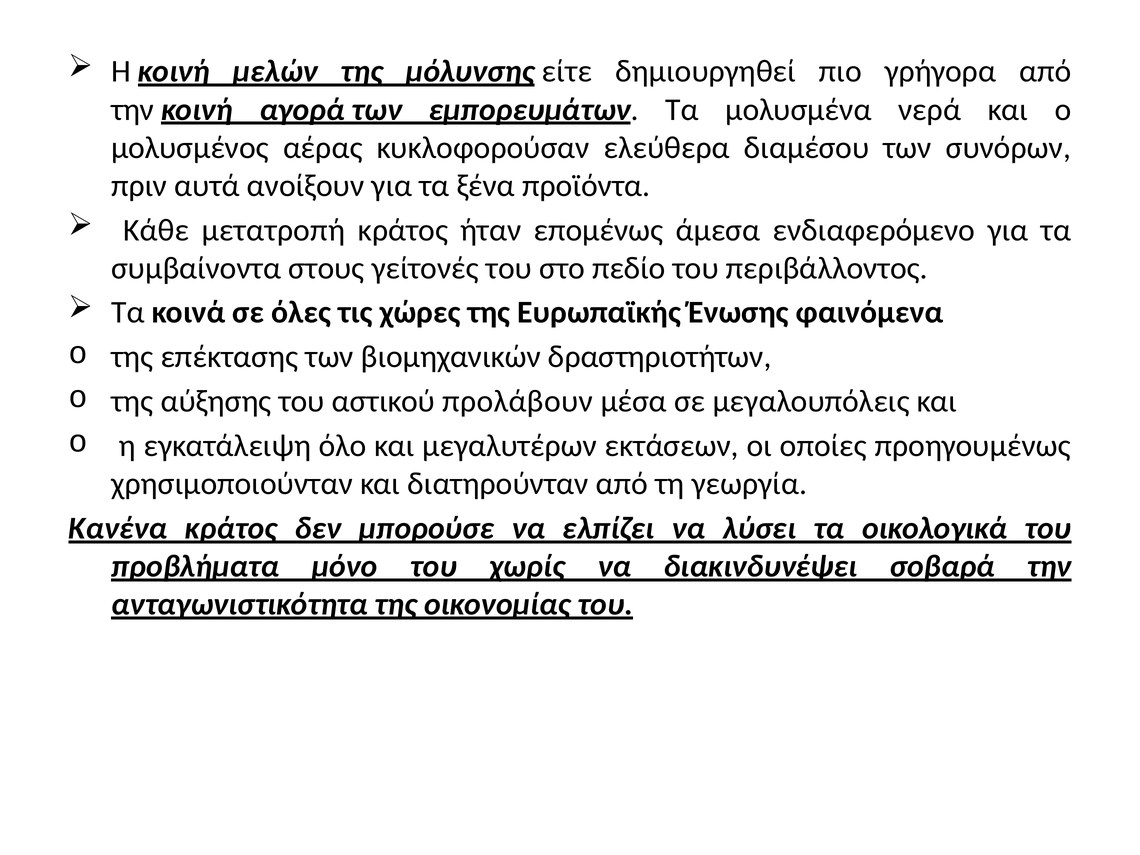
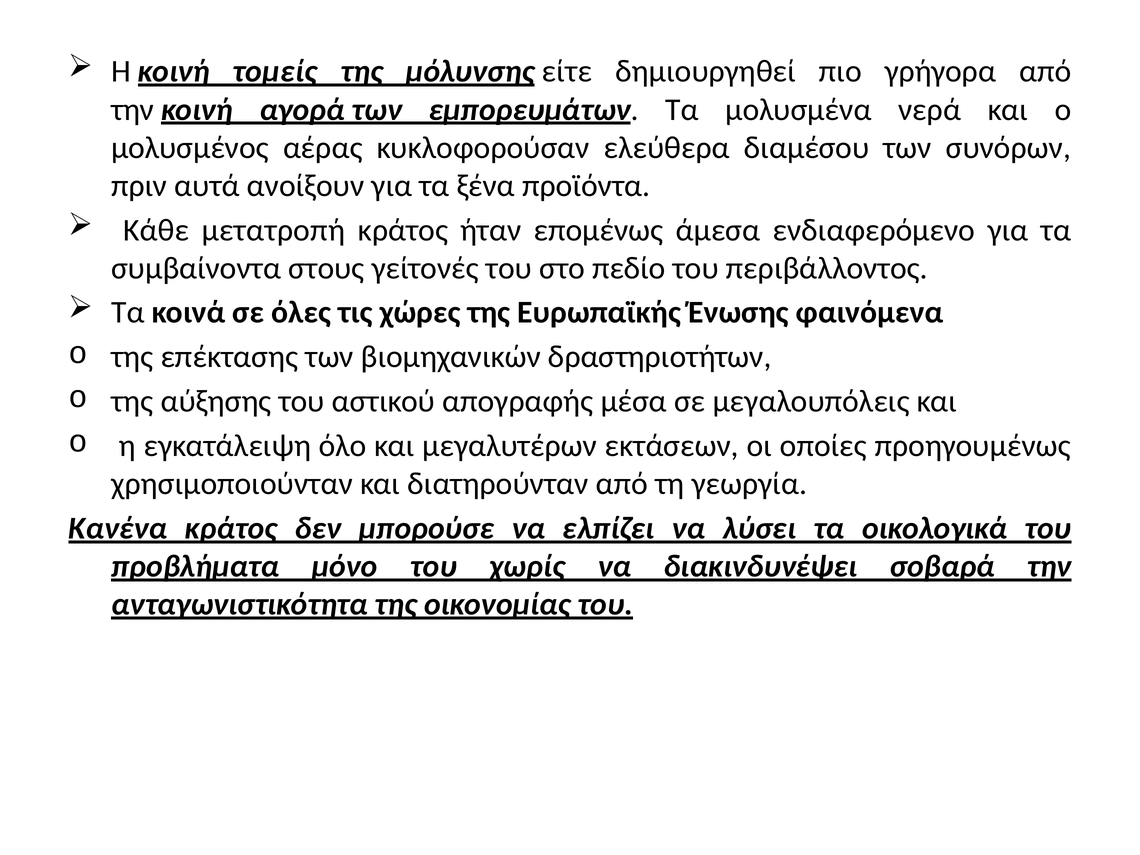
μελών: μελών -> τομείς
προλάβουν: προλάβουν -> απογραφής
